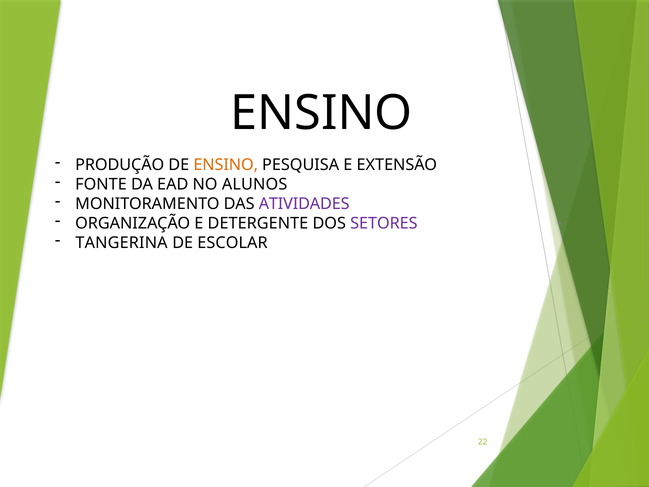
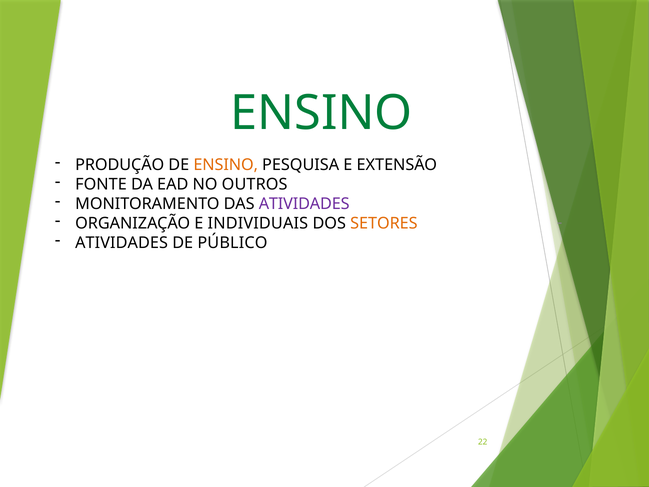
ENSINO at (321, 113) colour: black -> green
ALUNOS: ALUNOS -> OUTROS
DETERGENTE: DETERGENTE -> INDIVIDUAIS
SETORES colour: purple -> orange
TANGERINA at (122, 243): TANGERINA -> ATIVIDADES
ESCOLAR: ESCOLAR -> PÚBLICO
